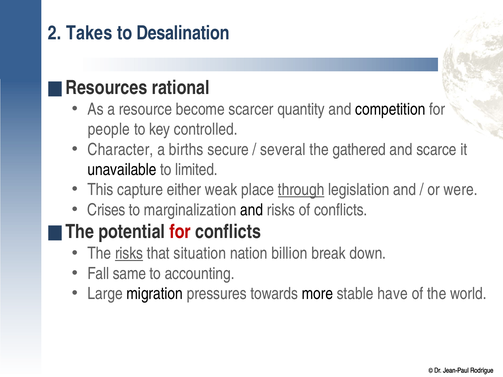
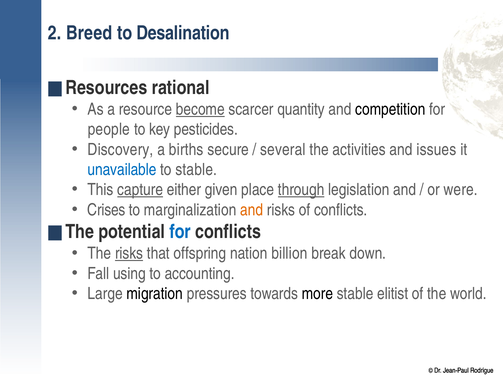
Takes: Takes -> Breed
become underline: none -> present
controlled: controlled -> pesticides
Character: Character -> Discovery
gathered: gathered -> activities
scarce: scarce -> issues
unavailable colour: black -> blue
to limited: limited -> stable
capture underline: none -> present
weak: weak -> given
and at (252, 210) colour: black -> orange
for at (180, 232) colour: red -> blue
situation: situation -> offspring
same: same -> using
have: have -> elitist
